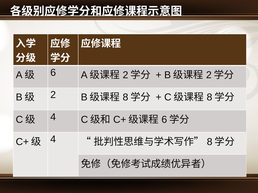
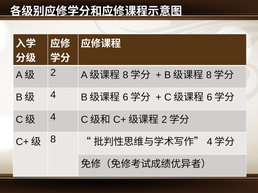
6 at (53, 73): 6 -> 2
2 at (125, 75): 2 -> 8
2 at (209, 75): 2 -> 8
2 at (53, 95): 2 -> 4
8 at (125, 98): 8 -> 6
8 at (209, 98): 8 -> 6
6 at (164, 120): 6 -> 2
4 at (53, 140): 4 -> 8
8 at (210, 142): 8 -> 4
